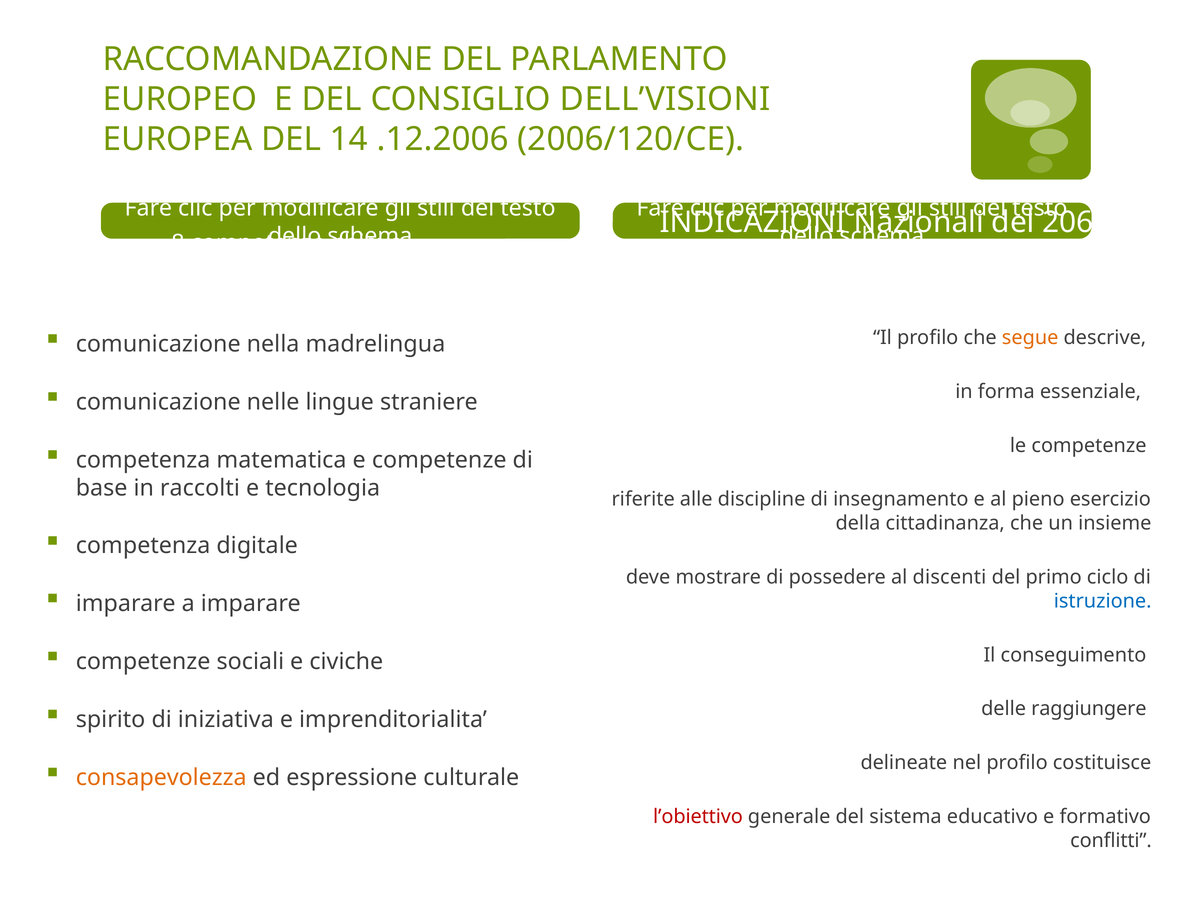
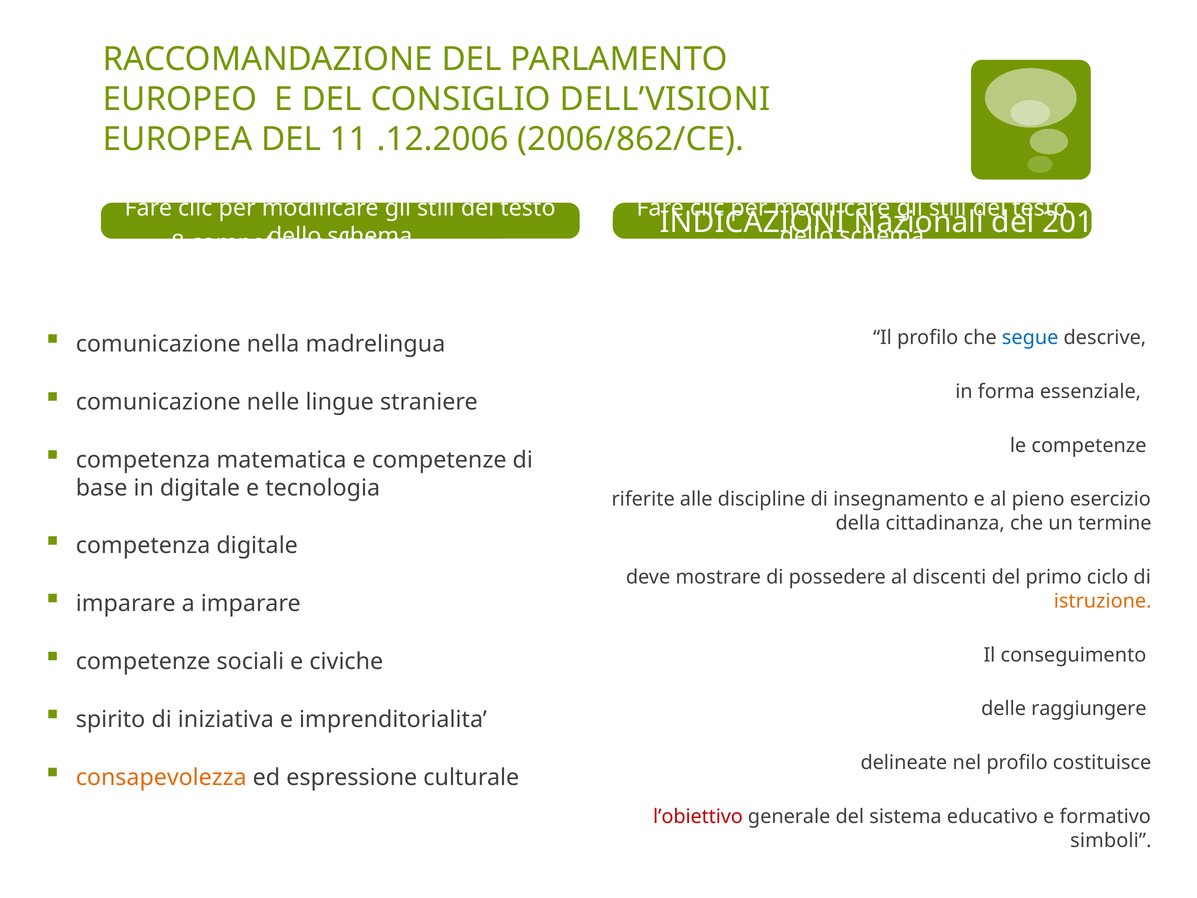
14: 14 -> 11
2006/120/CE: 2006/120/CE -> 2006/862/CE
2062: 2062 -> 2011
segue colour: orange -> blue
in raccolti: raccolti -> digitale
insieme: insieme -> termine
istruzione colour: blue -> orange
conflitti: conflitti -> simboli
